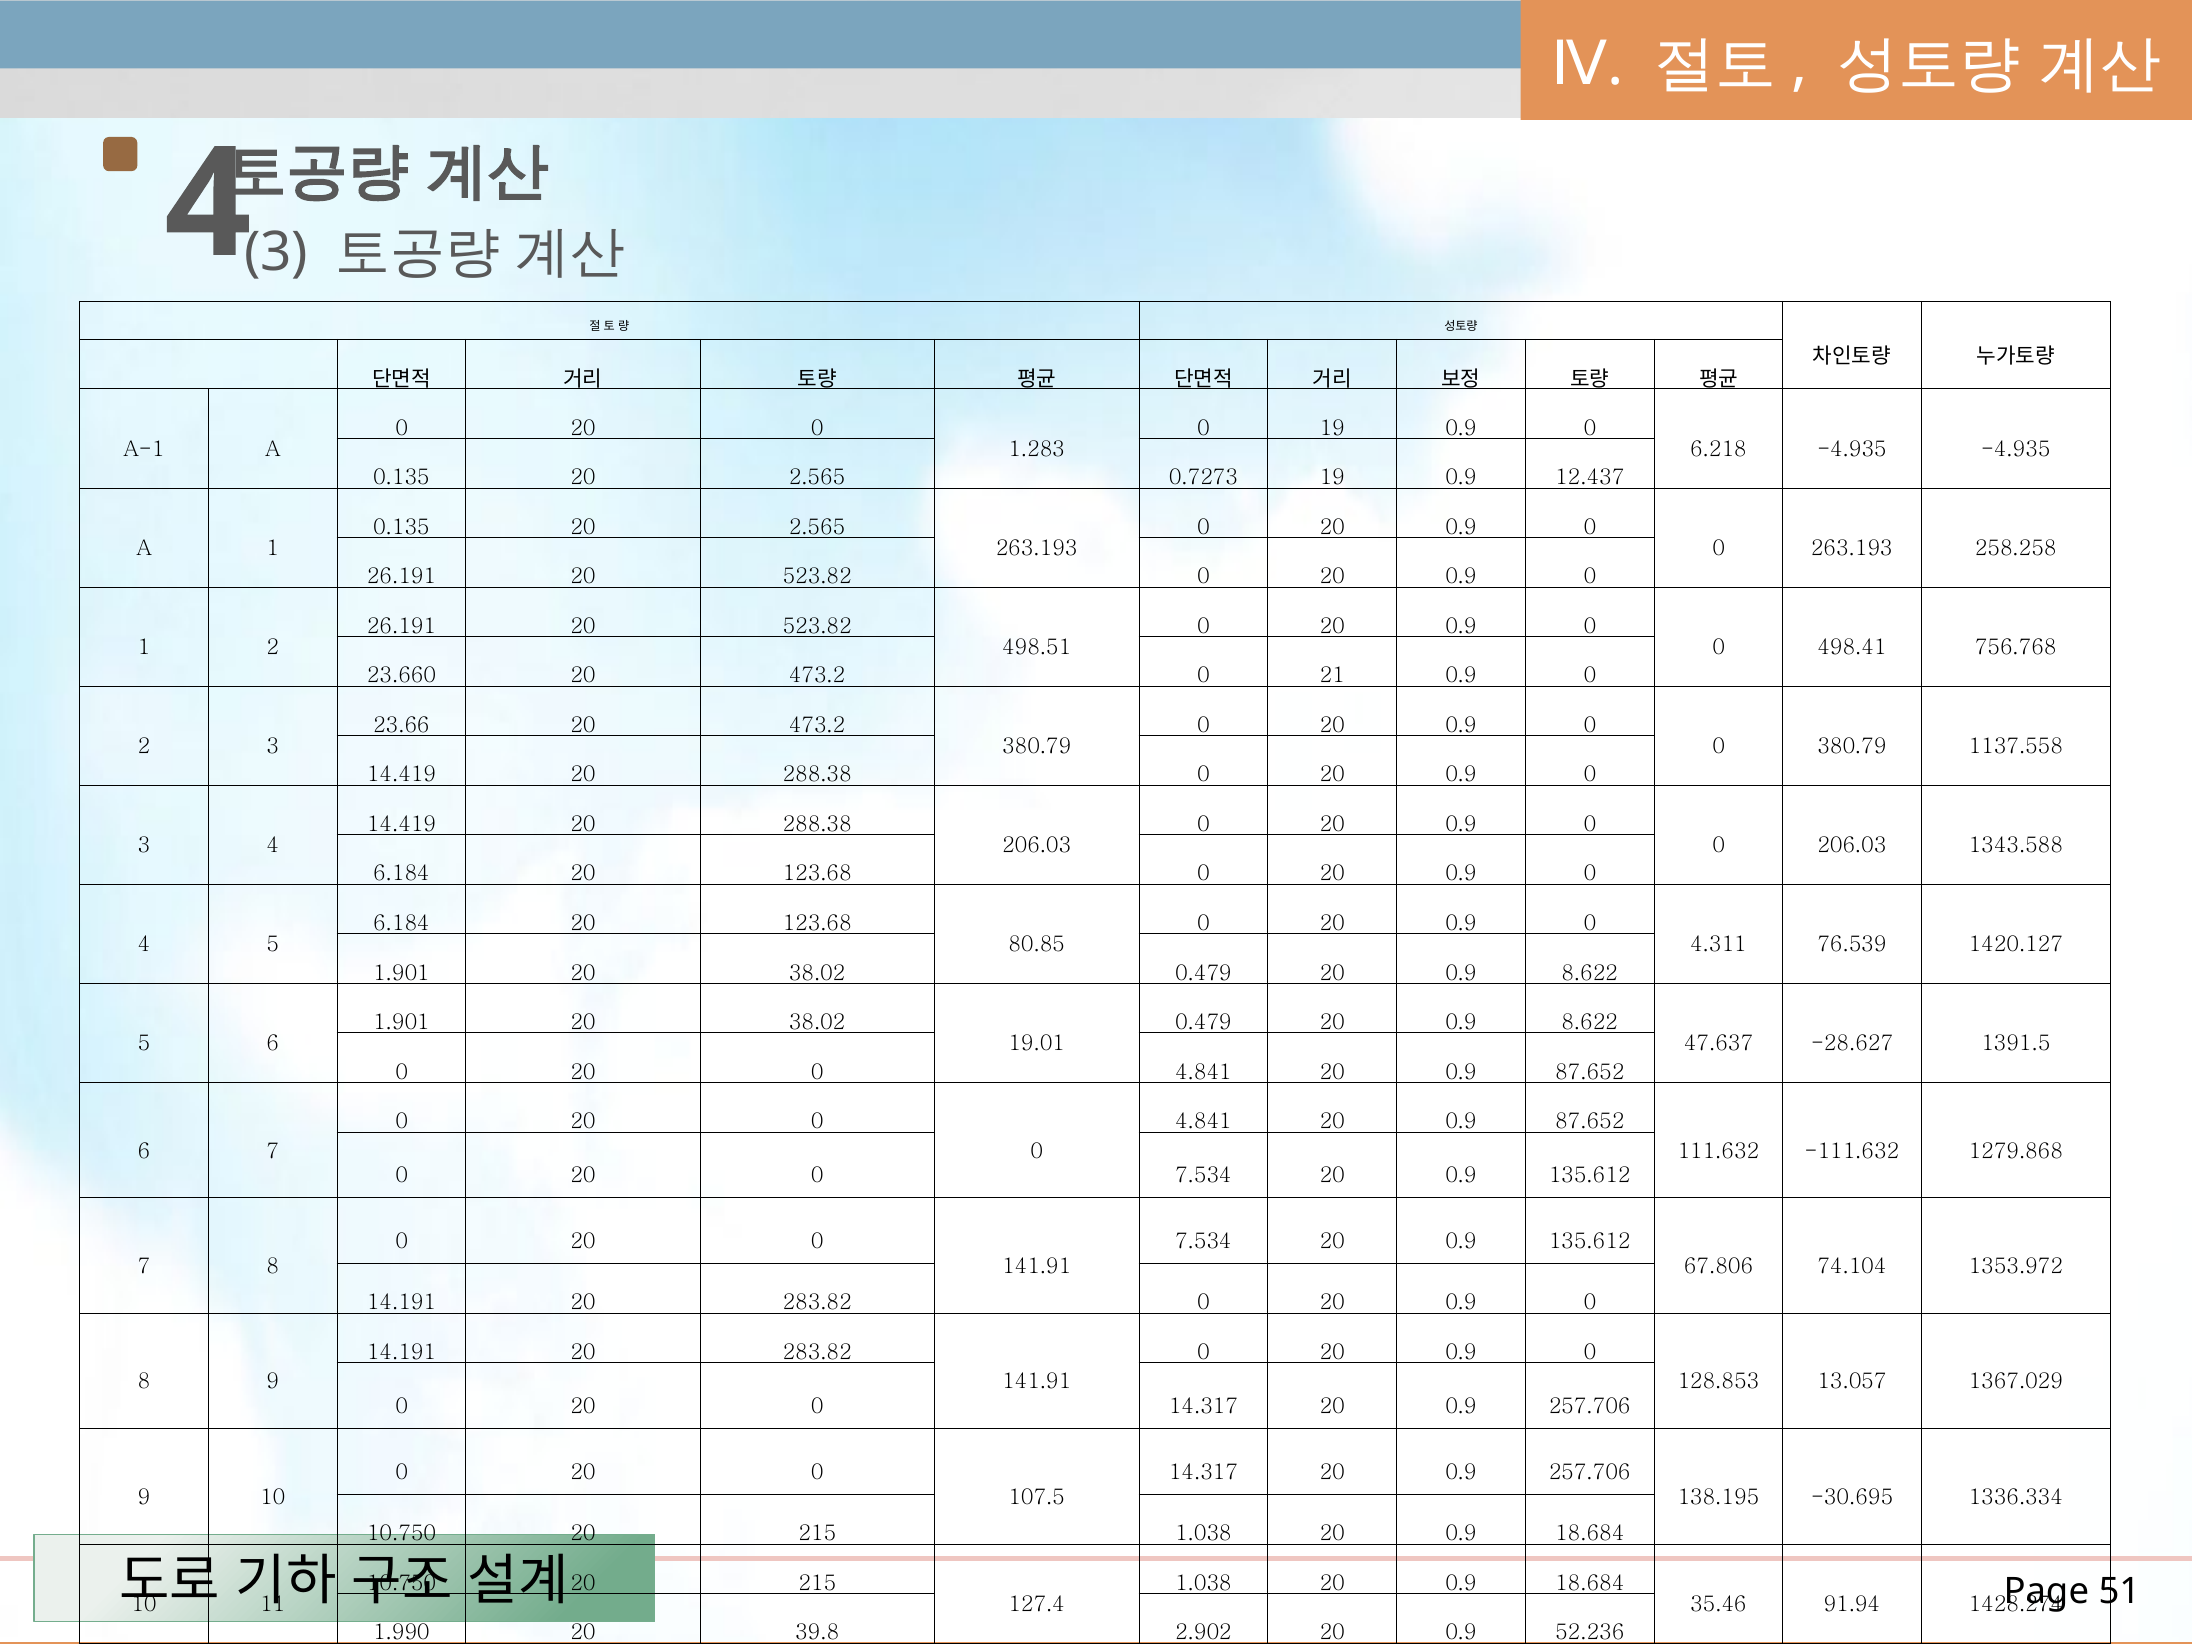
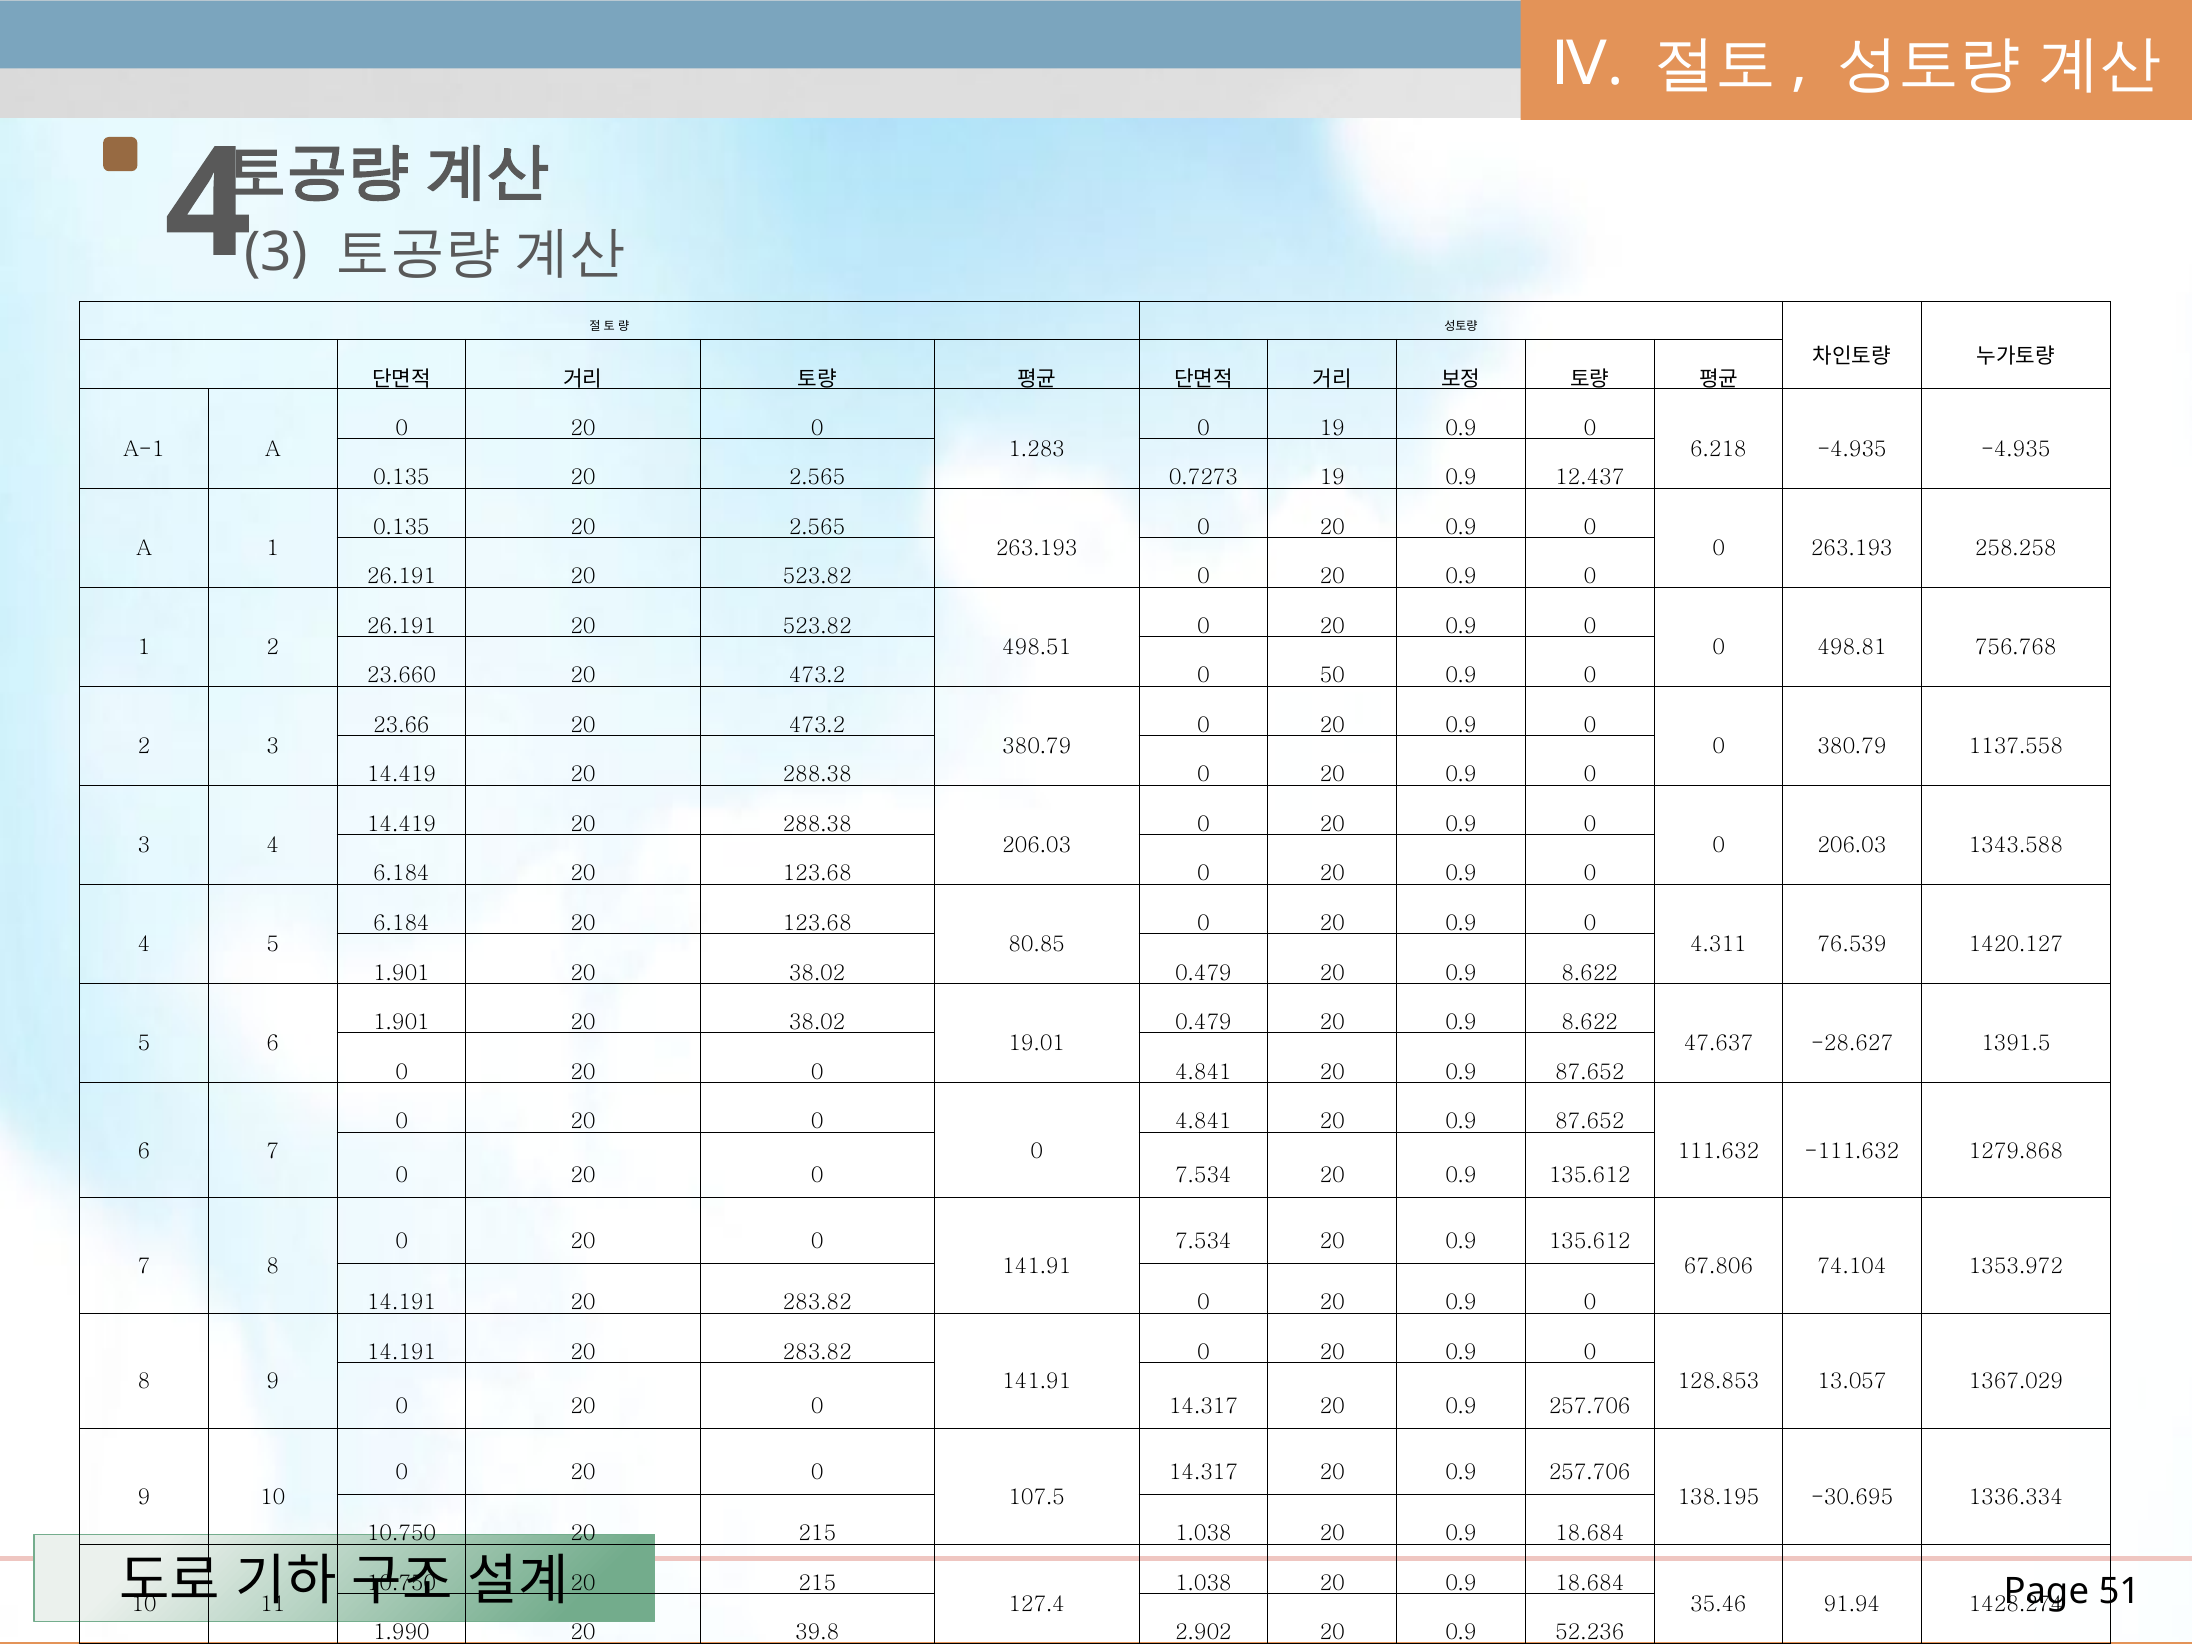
498.41: 498.41 -> 498.81
21: 21 -> 50
